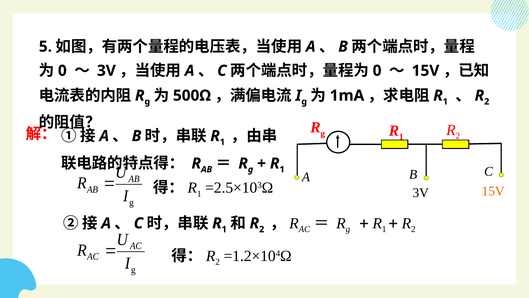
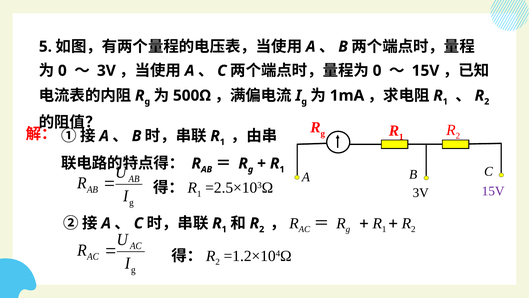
15V at (493, 191) colour: orange -> purple
